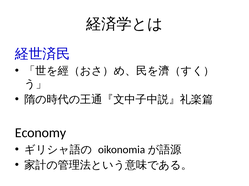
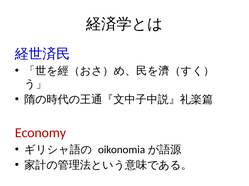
Economy colour: black -> red
